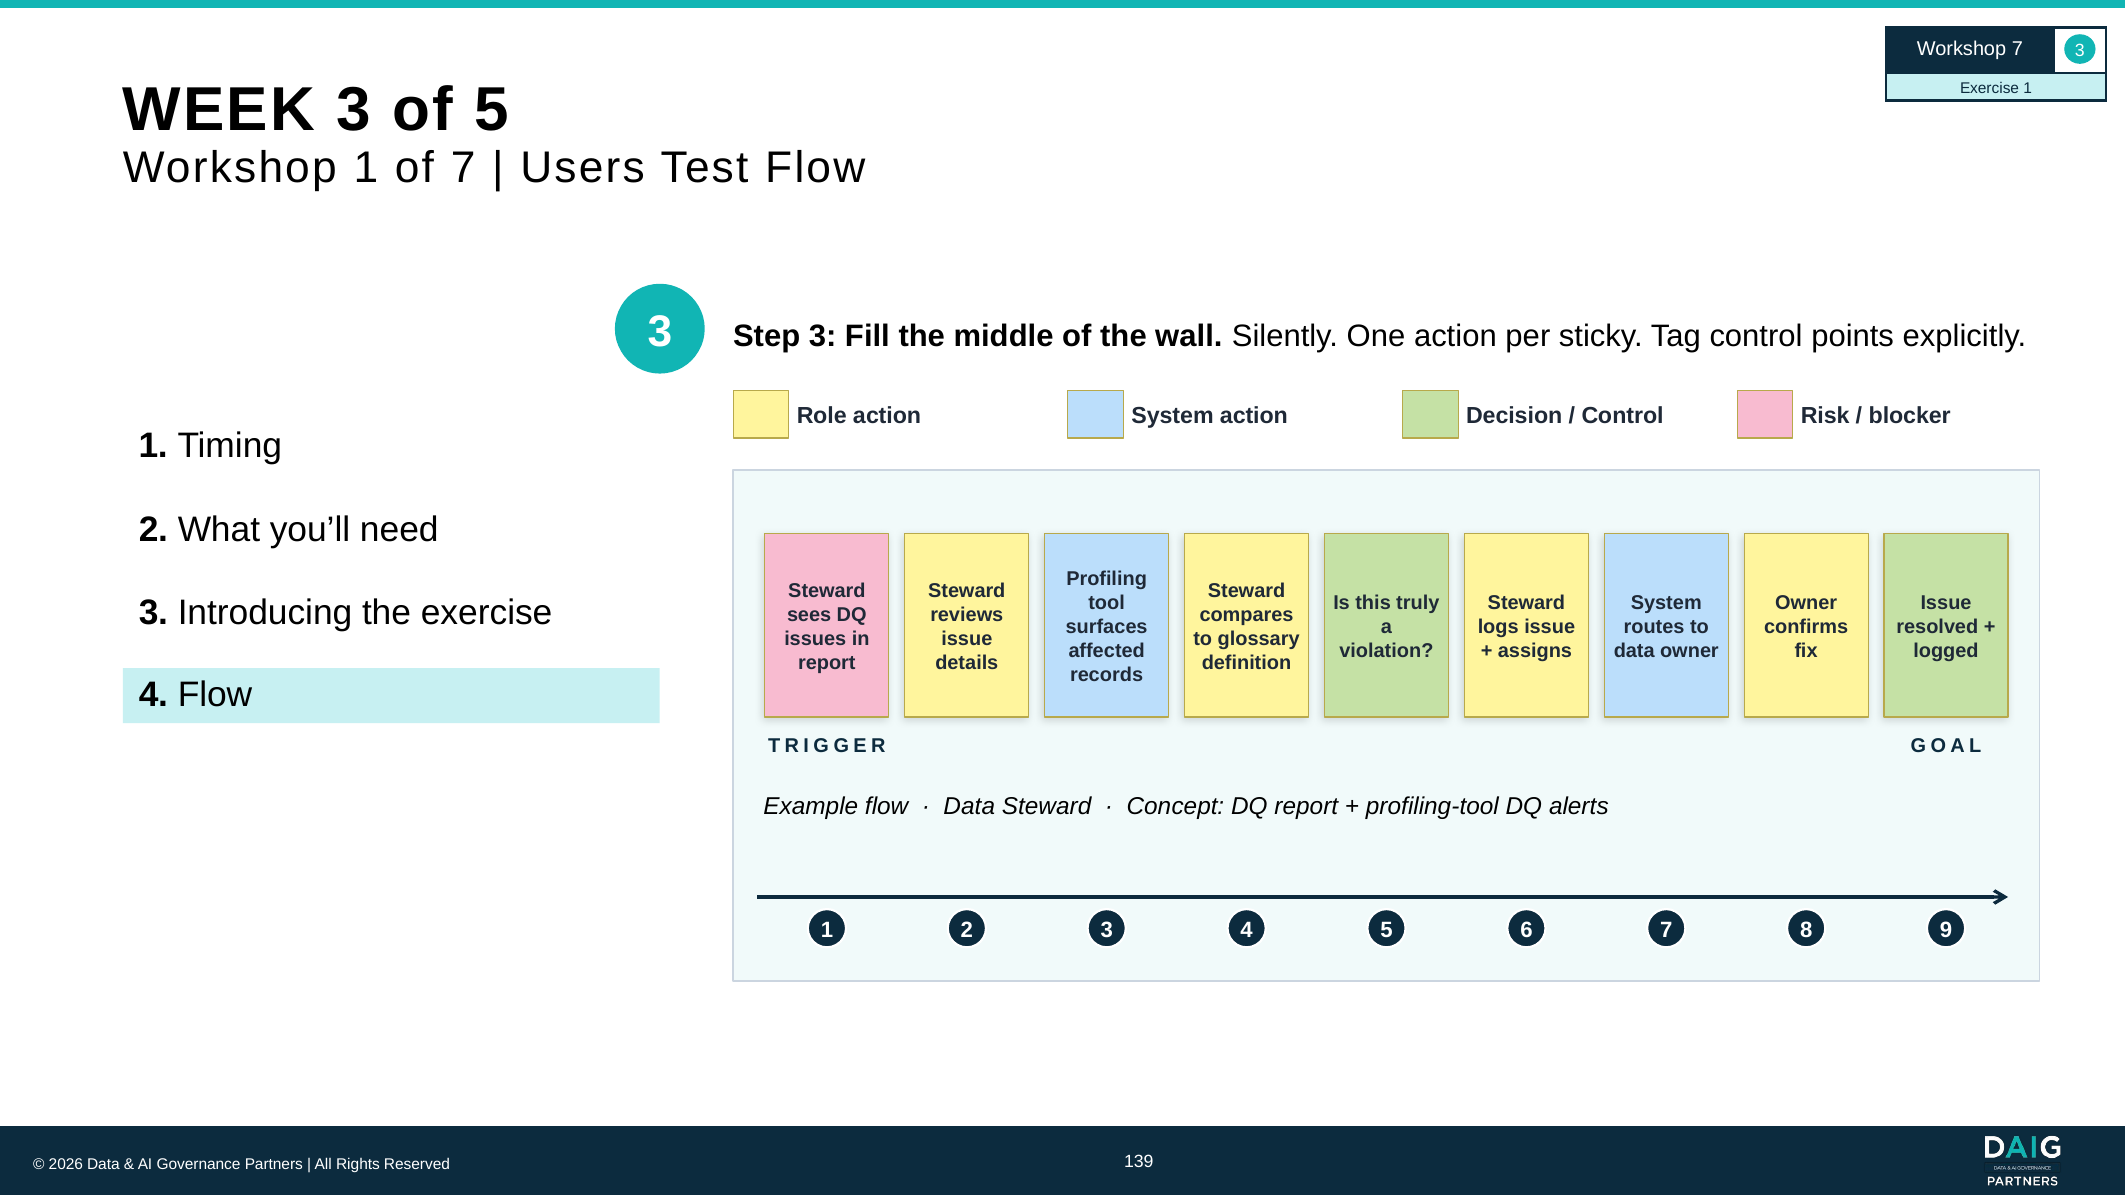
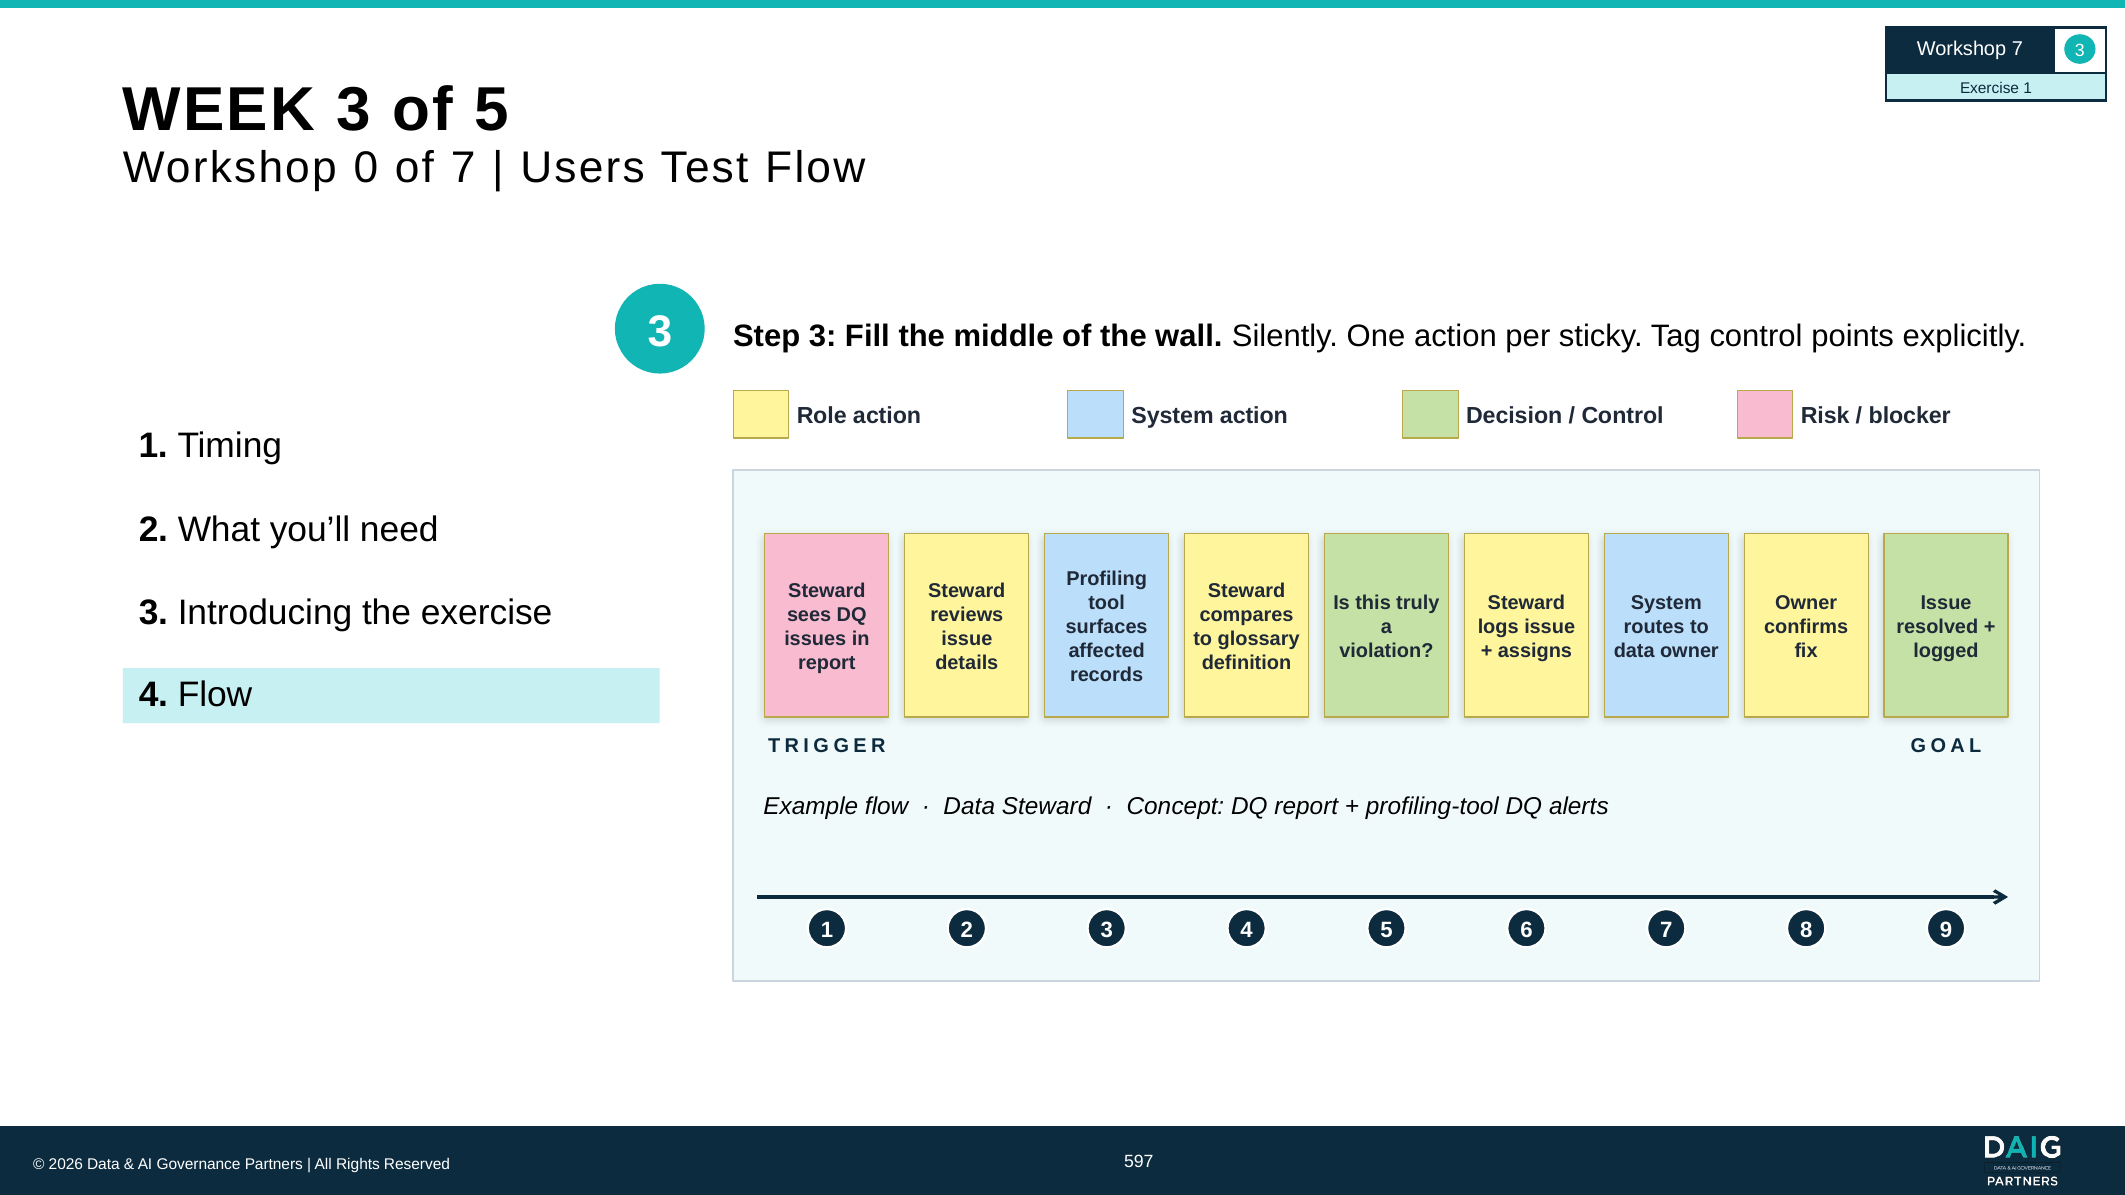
Workshop 1: 1 -> 0
139: 139 -> 597
